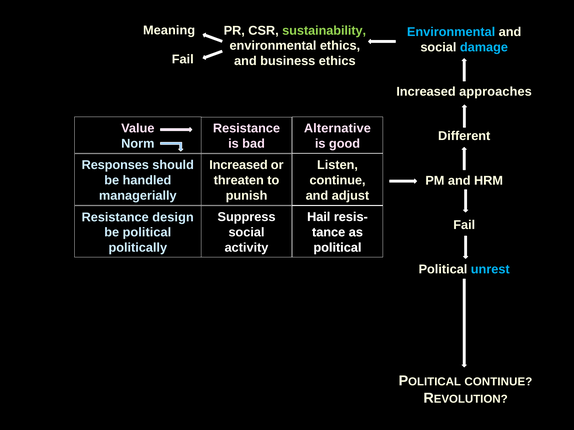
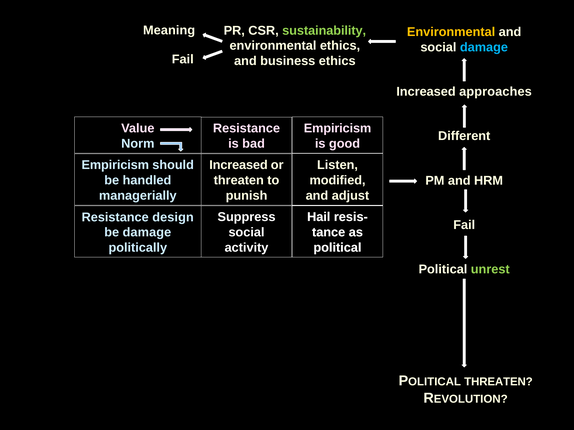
Environmental at (451, 32) colour: light blue -> yellow
Alternative at (337, 128): Alternative -> Empiricism
Responses at (115, 165): Responses -> Empiricism
continue at (338, 180): continue -> modified
be political: political -> damage
unrest colour: light blue -> light green
CONTINUE at (498, 382): CONTINUE -> THREATEN
